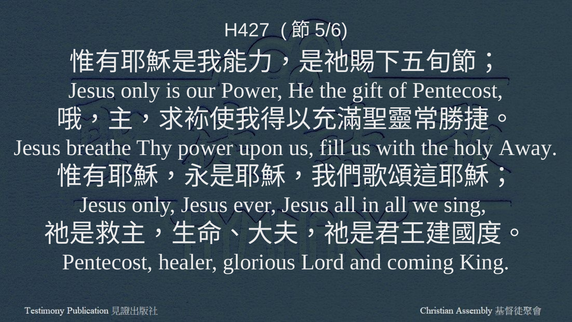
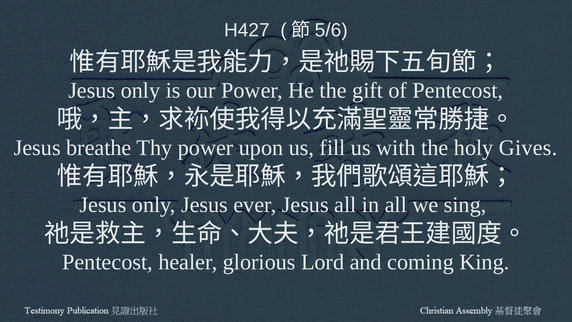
Away: Away -> Gives
